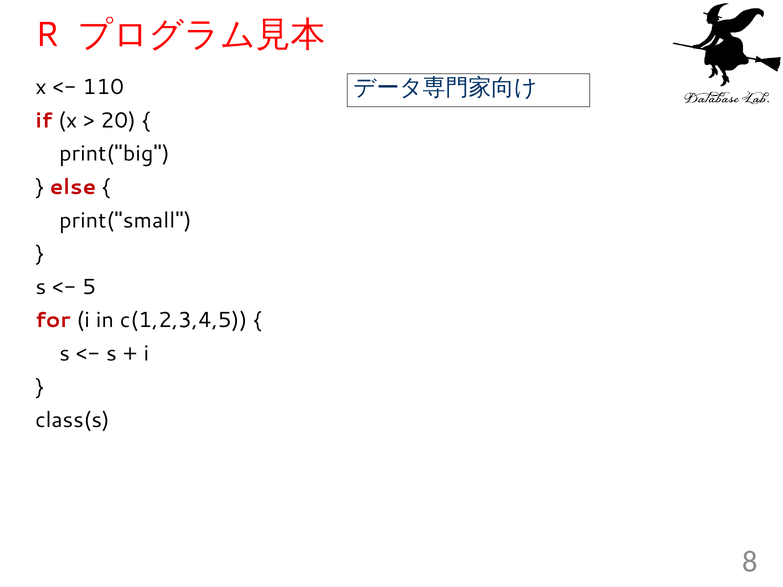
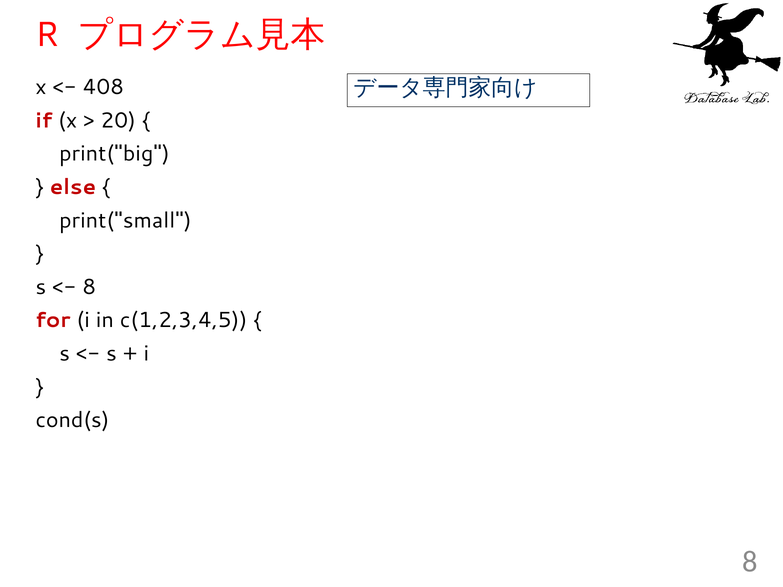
110: 110 -> 408
5 at (89, 287): 5 -> 8
class(s: class(s -> cond(s
